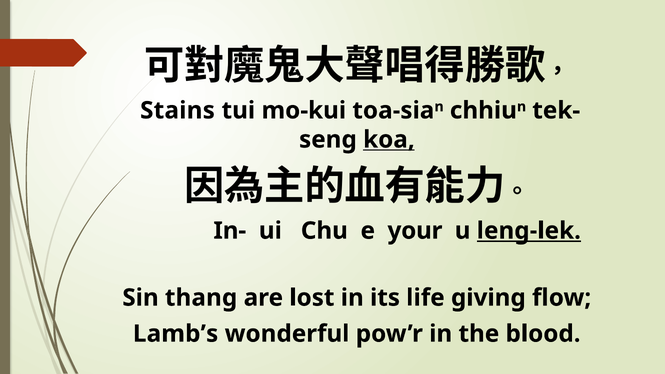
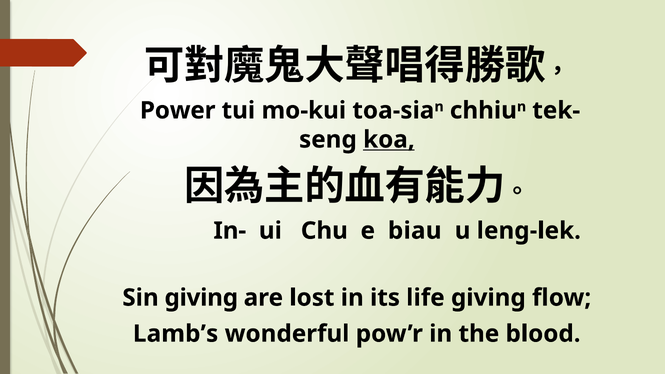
Stains: Stains -> Power
your: your -> biau
leng-lek underline: present -> none
Sin thang: thang -> giving
